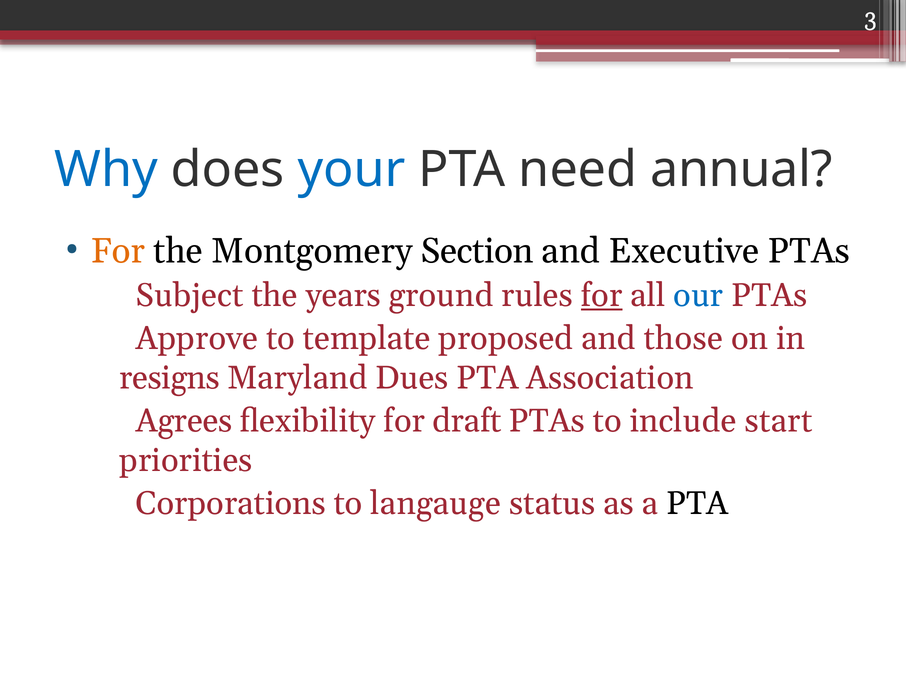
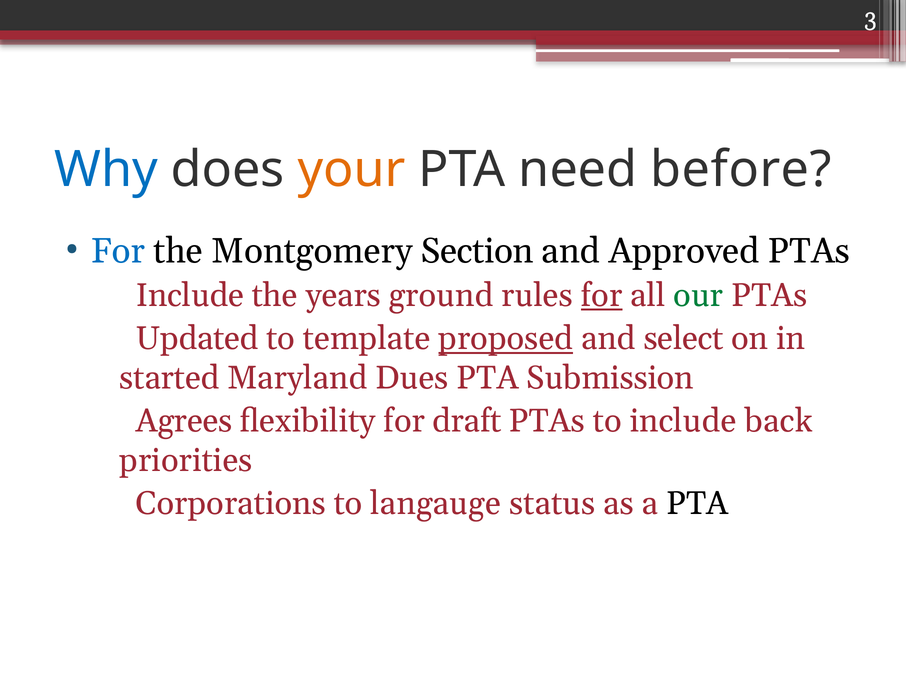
your colour: blue -> orange
annual: annual -> before
For at (118, 251) colour: orange -> blue
Executive: Executive -> Approved
Subject at (190, 295): Subject -> Include
our colour: blue -> green
Approve: Approve -> Updated
proposed underline: none -> present
those: those -> select
resigns: resigns -> started
Association: Association -> Submission
start: start -> back
